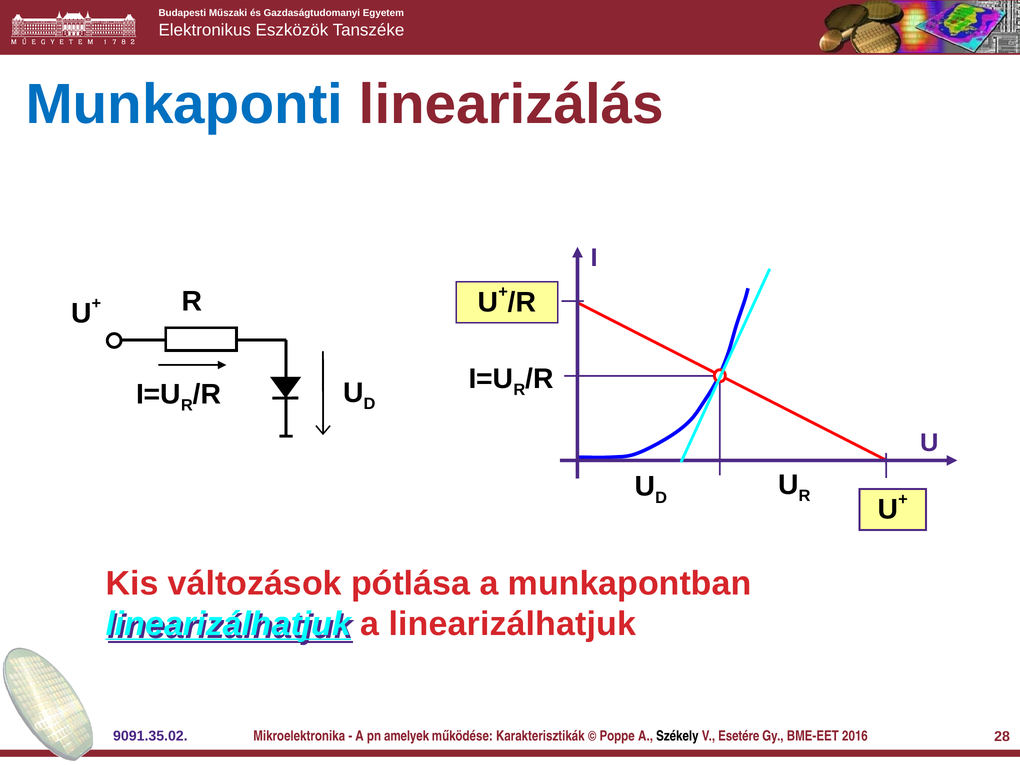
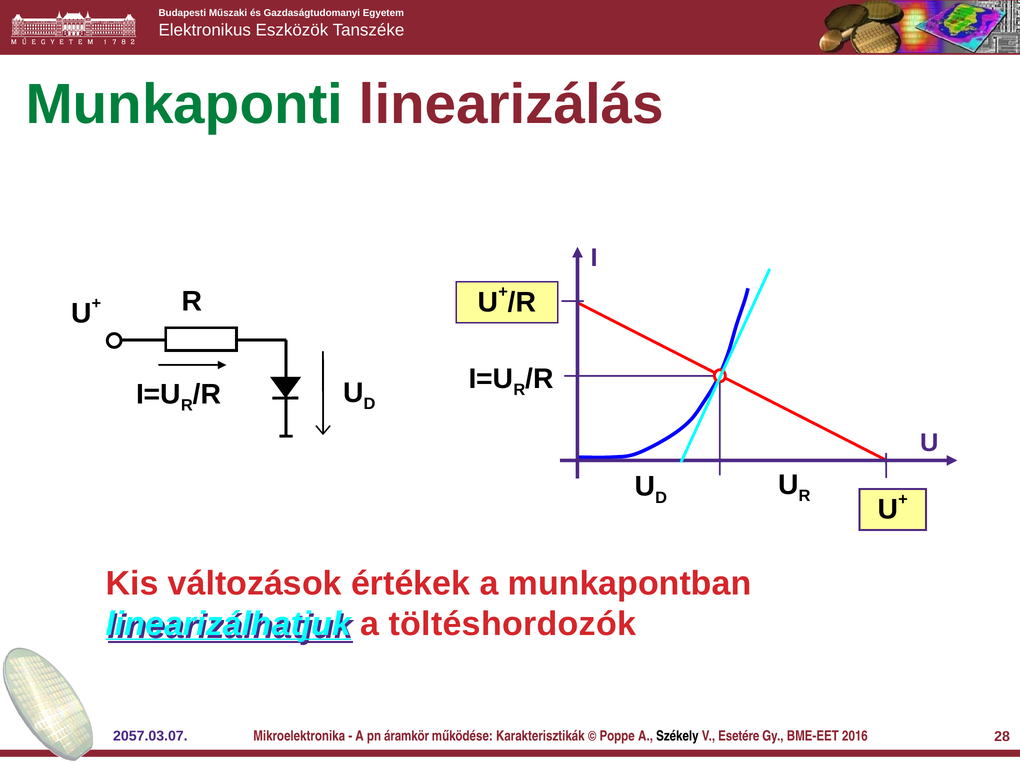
Munkaponti colour: blue -> green
pótlása: pótlása -> értékek
a linearizálhatjuk: linearizálhatjuk -> töltéshordozók
9091.35.02: 9091.35.02 -> 2057.03.07
amelyek: amelyek -> áramkör
